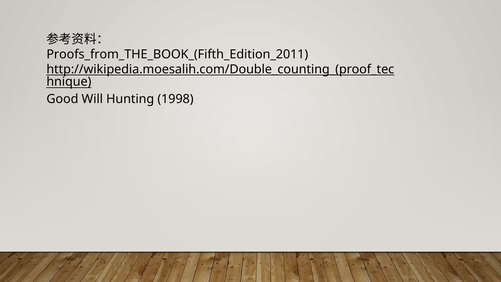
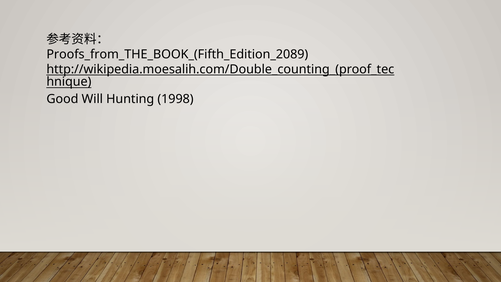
Proofs_from_THE_BOOK_(Fifth_Edition_2011: Proofs_from_THE_BOOK_(Fifth_Edition_2011 -> Proofs_from_THE_BOOK_(Fifth_Edition_2089
